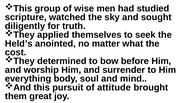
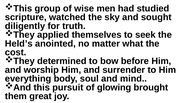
attitude: attitude -> glowing
